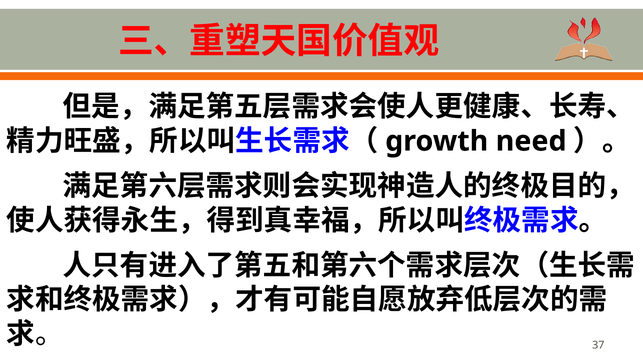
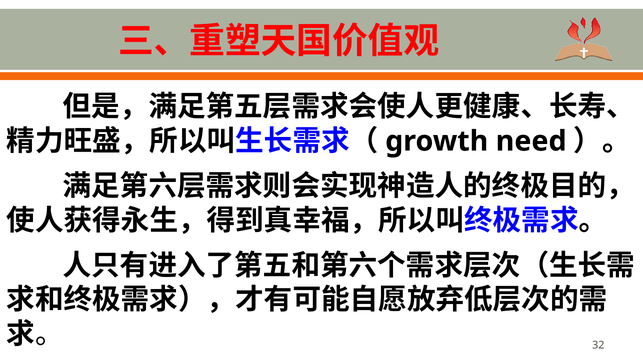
37: 37 -> 32
